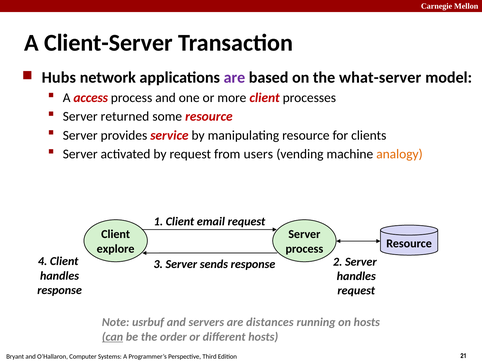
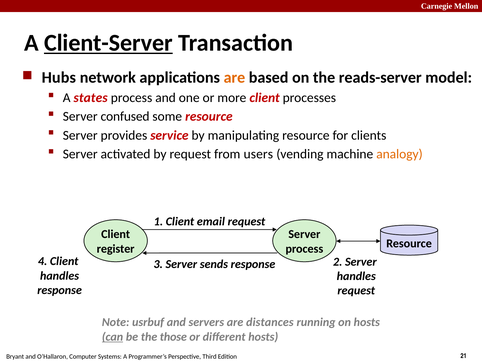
Client-Server underline: none -> present
are at (234, 77) colour: purple -> orange
what-server: what-server -> reads-server
access: access -> states
returned: returned -> confused
explore: explore -> register
order: order -> those
